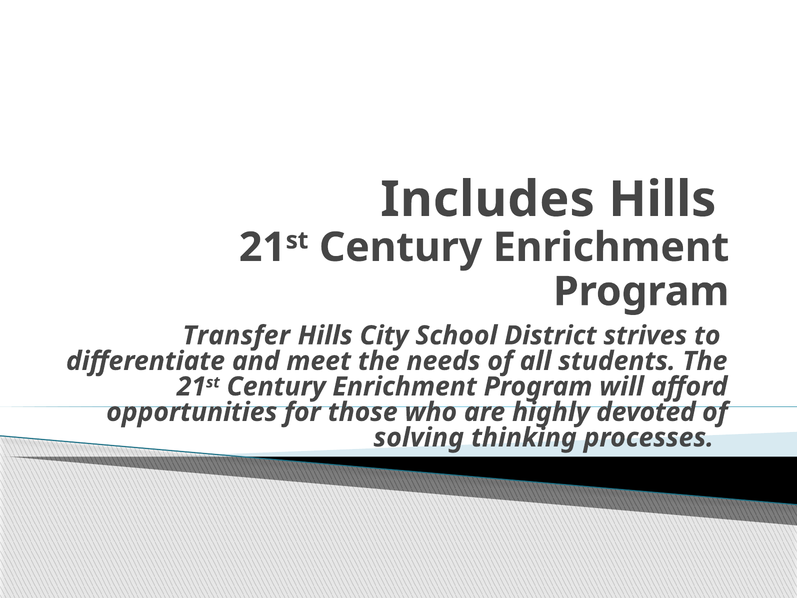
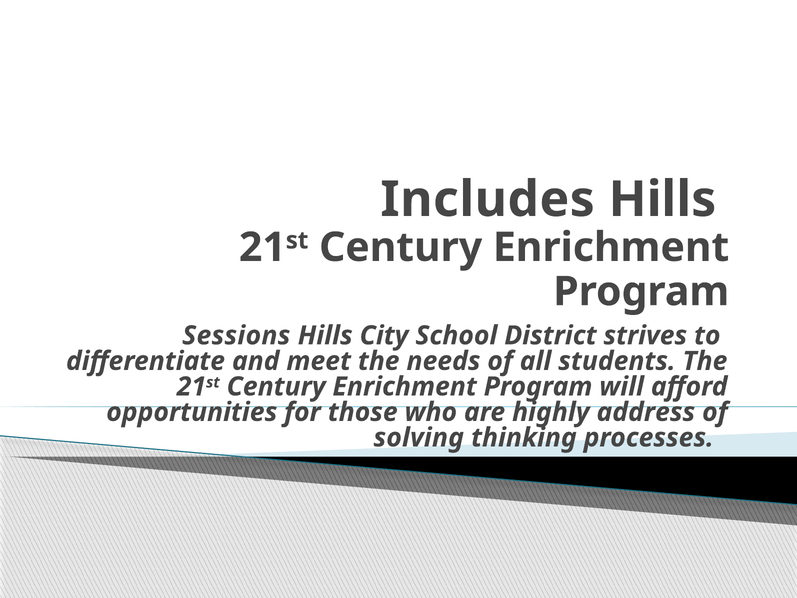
Transfer: Transfer -> Sessions
devoted: devoted -> address
